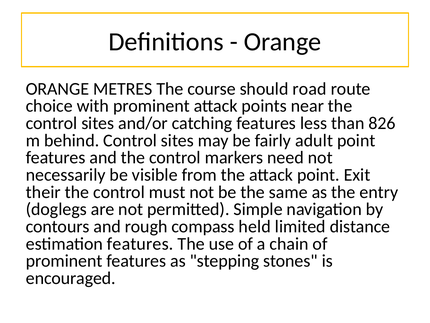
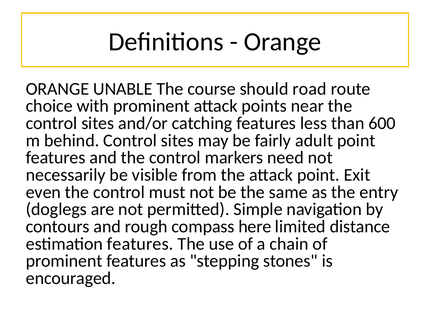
METRES: METRES -> UNABLE
826: 826 -> 600
their: their -> even
held: held -> here
